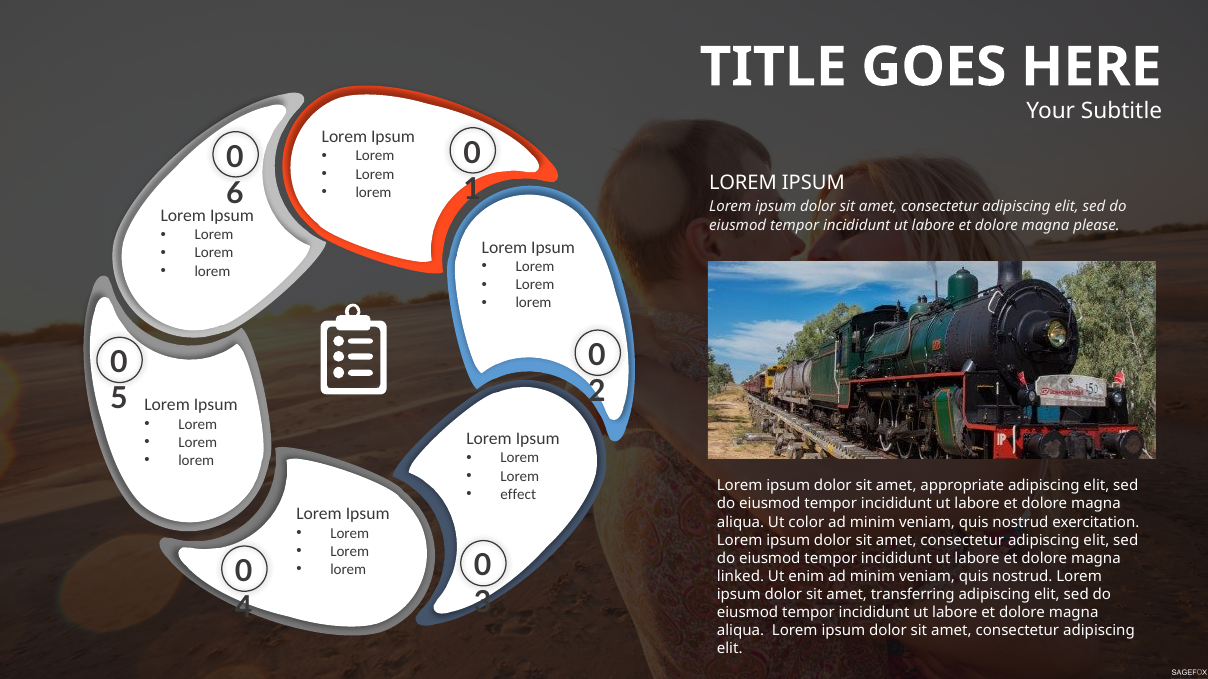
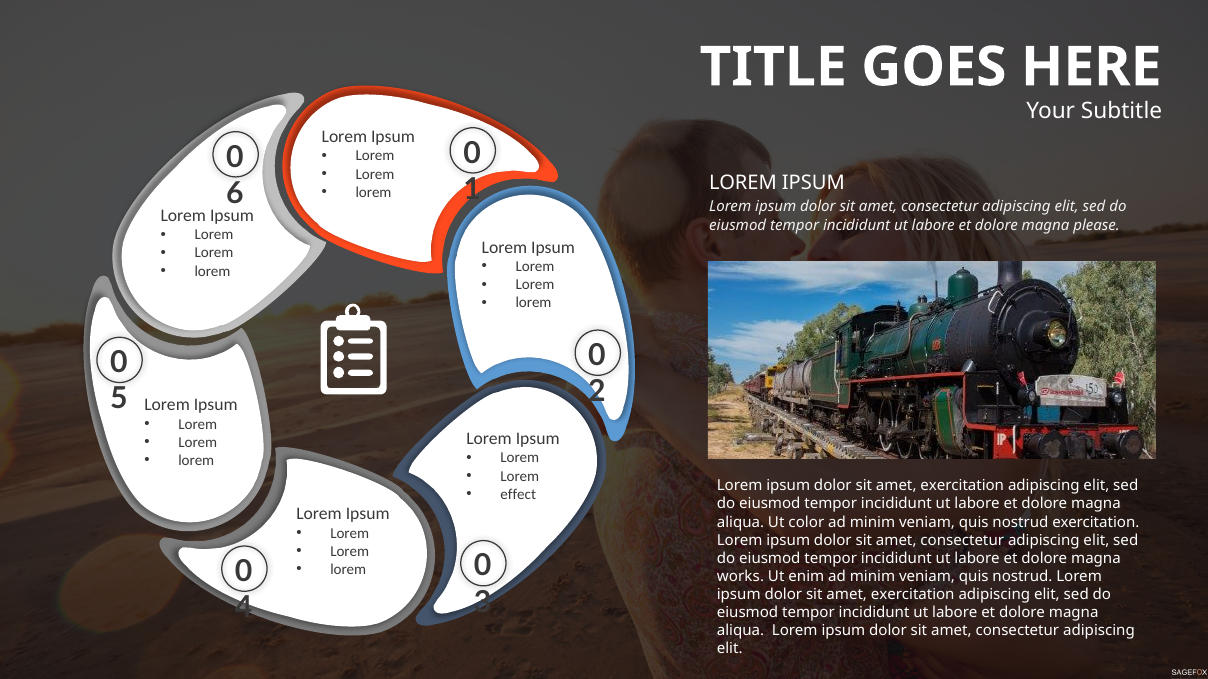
appropriate at (962, 486): appropriate -> exercitation
linked: linked -> works
transferring at (913, 595): transferring -> exercitation
